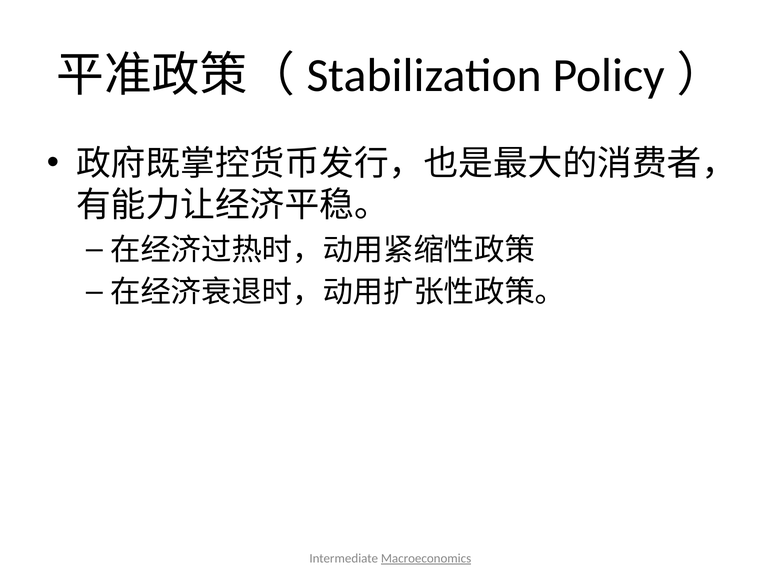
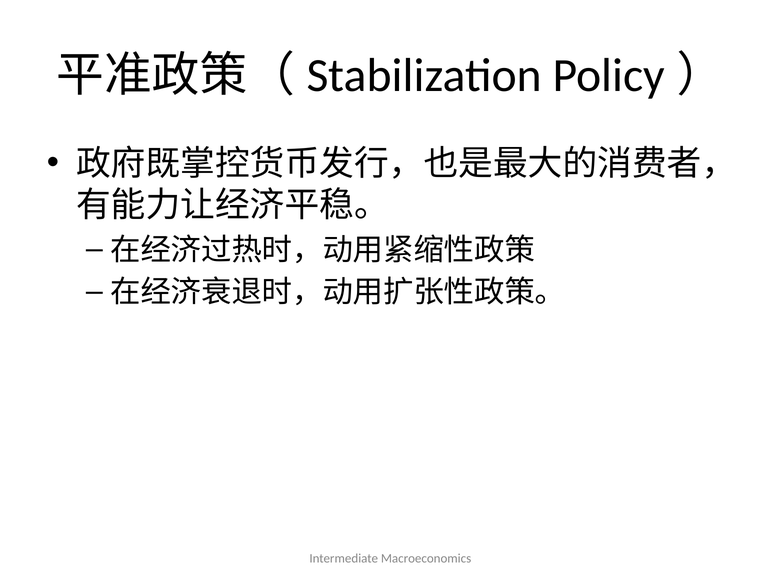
Macroeconomics underline: present -> none
